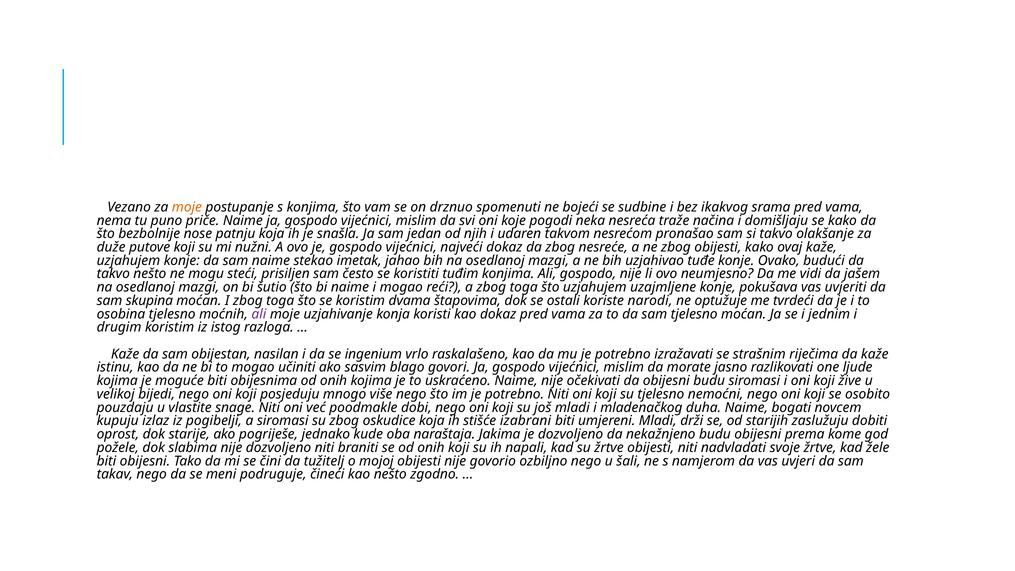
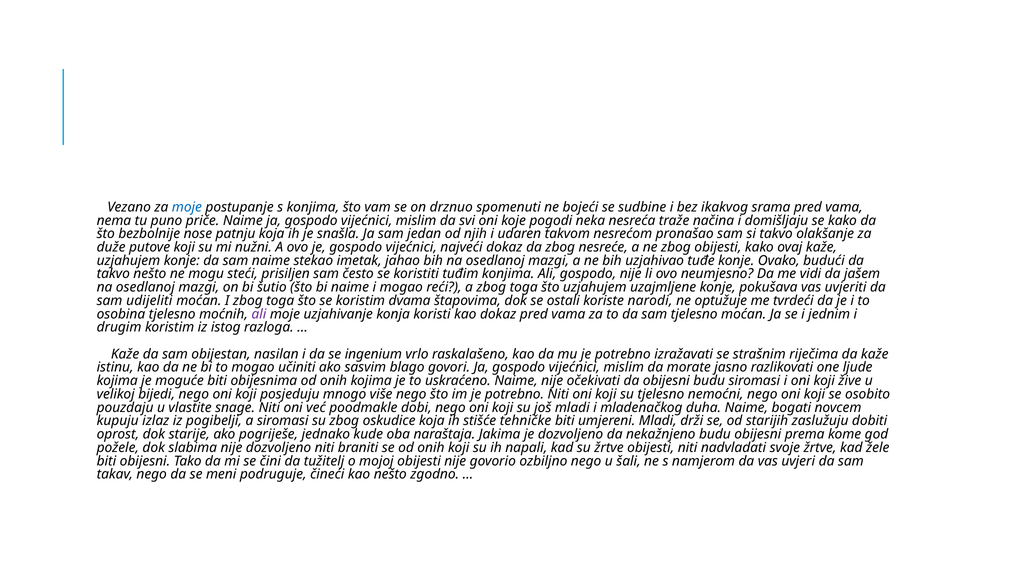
moje at (187, 207) colour: orange -> blue
skupina: skupina -> udijeliti
izabrani: izabrani -> tehničke
